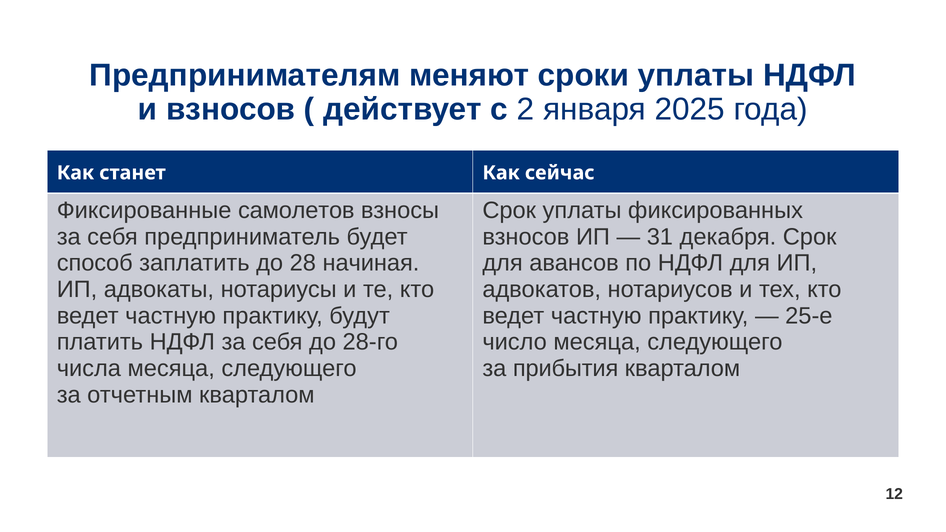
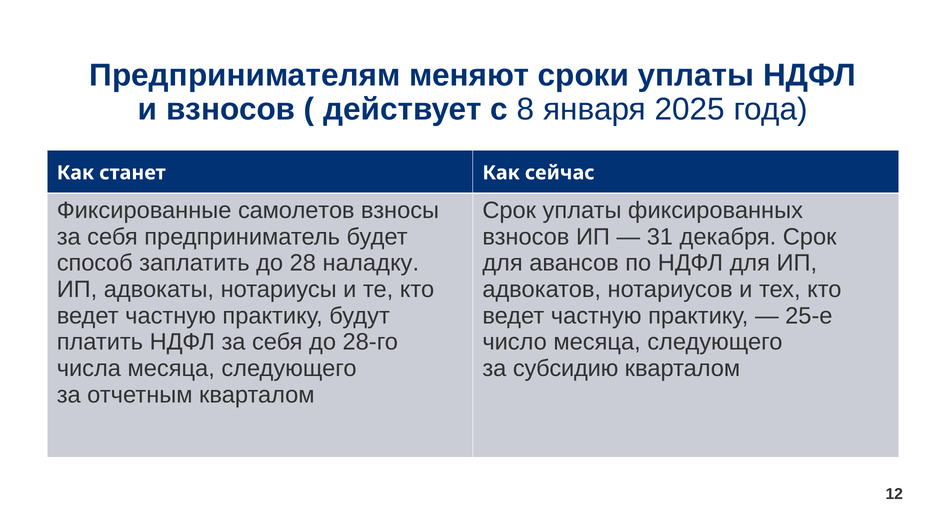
2: 2 -> 8
начиная: начиная -> наладку
прибытия: прибытия -> субсидию
